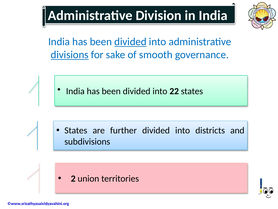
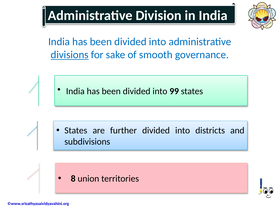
divided at (130, 42) underline: present -> none
22: 22 -> 99
2: 2 -> 8
